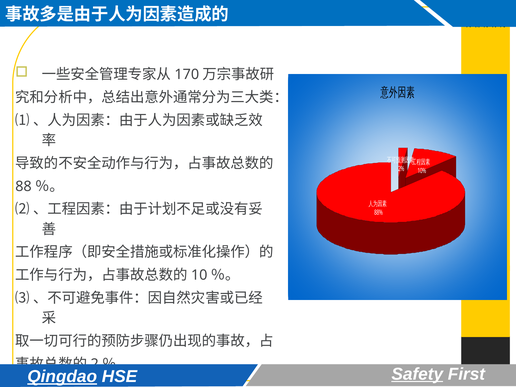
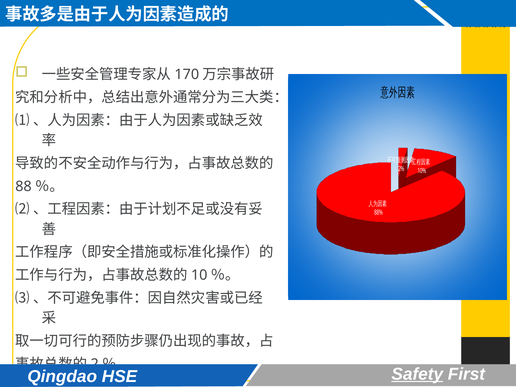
Qingdao underline: present -> none
